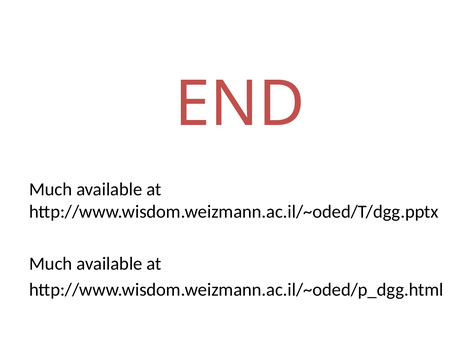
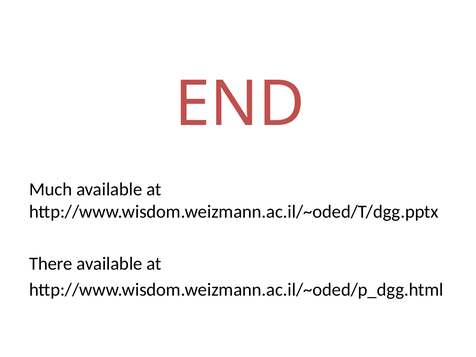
Much at (51, 264): Much -> There
